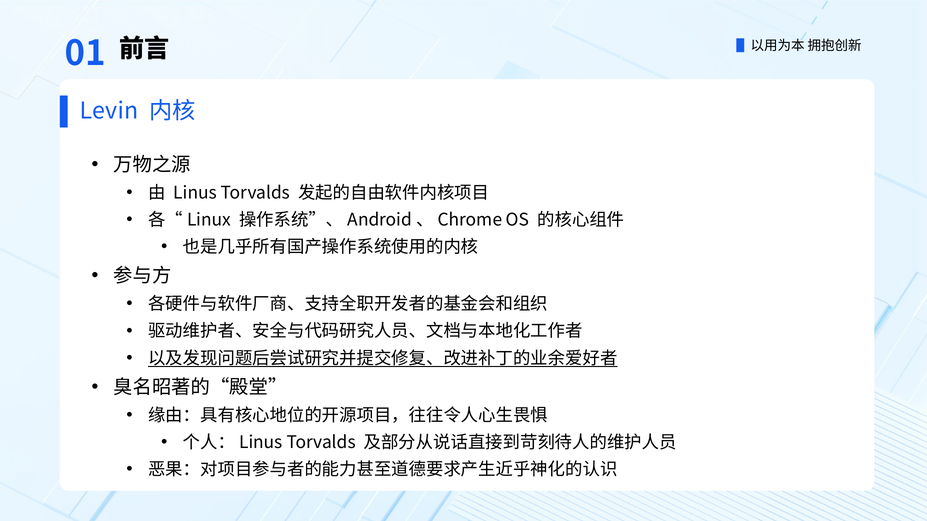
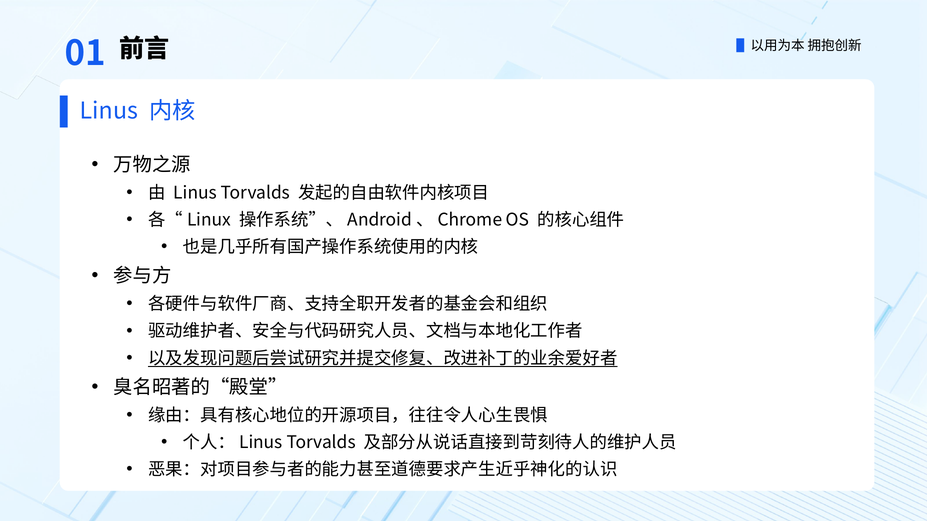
Levin at (109, 111): Levin -> Linus
